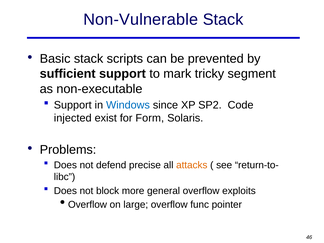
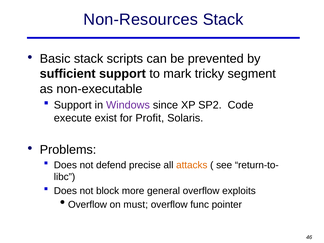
Non-Vulnerable: Non-Vulnerable -> Non-Resources
Windows colour: blue -> purple
injected: injected -> execute
Form: Form -> Profit
large: large -> must
